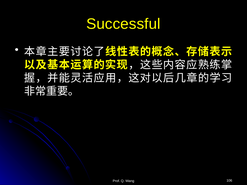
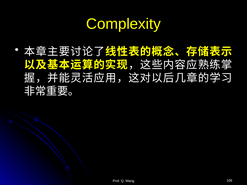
Successful: Successful -> Complexity
